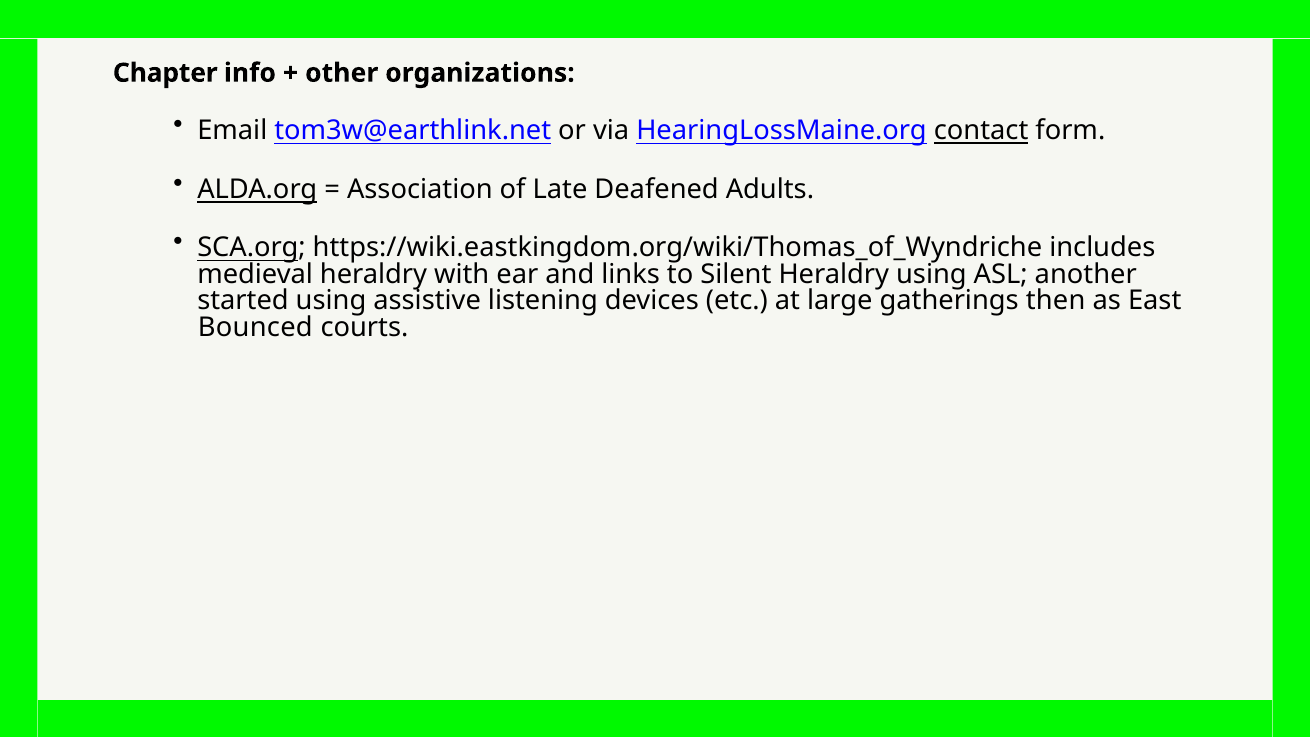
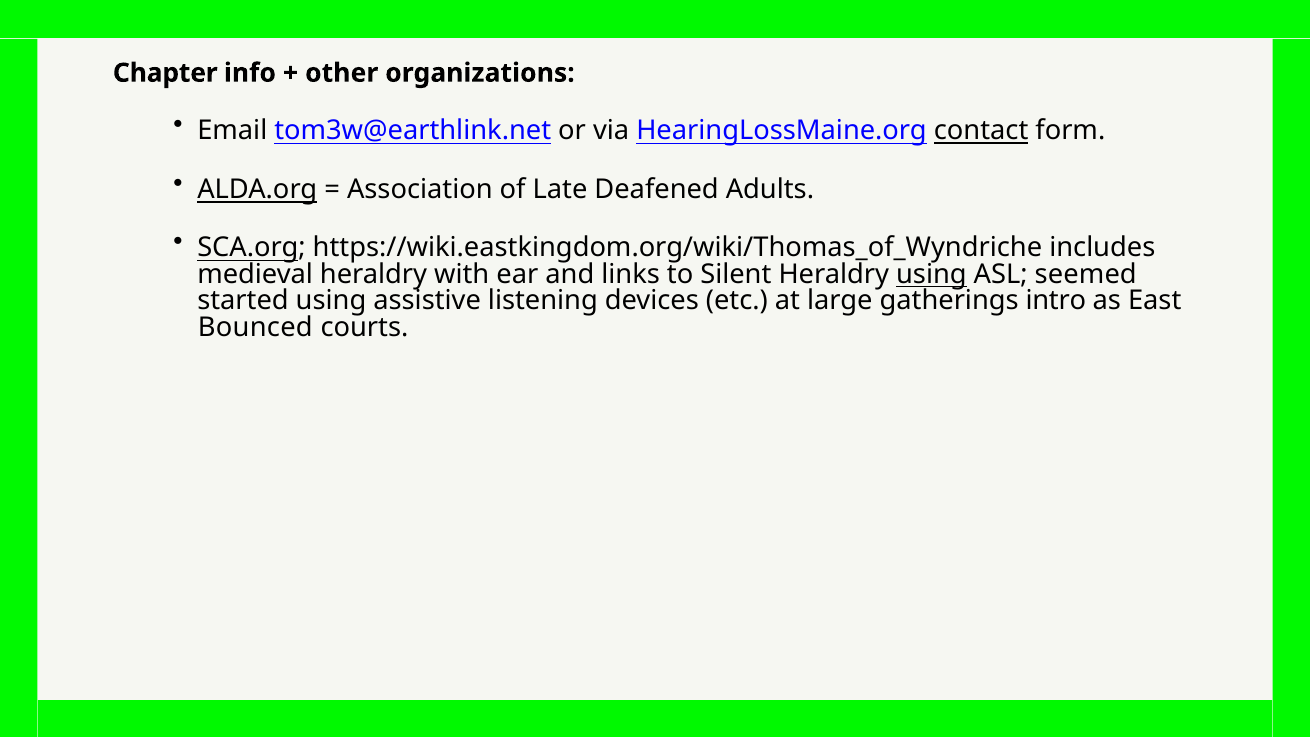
using at (931, 275) underline: none -> present
another: another -> seemed
then: then -> intro
